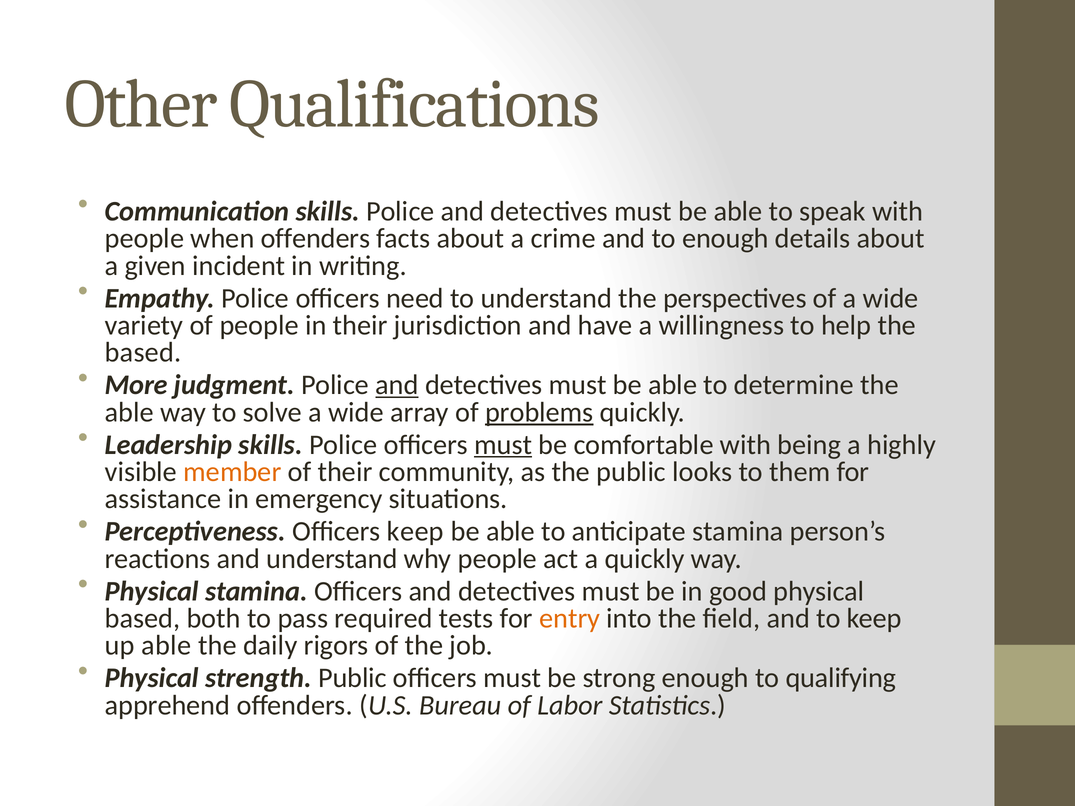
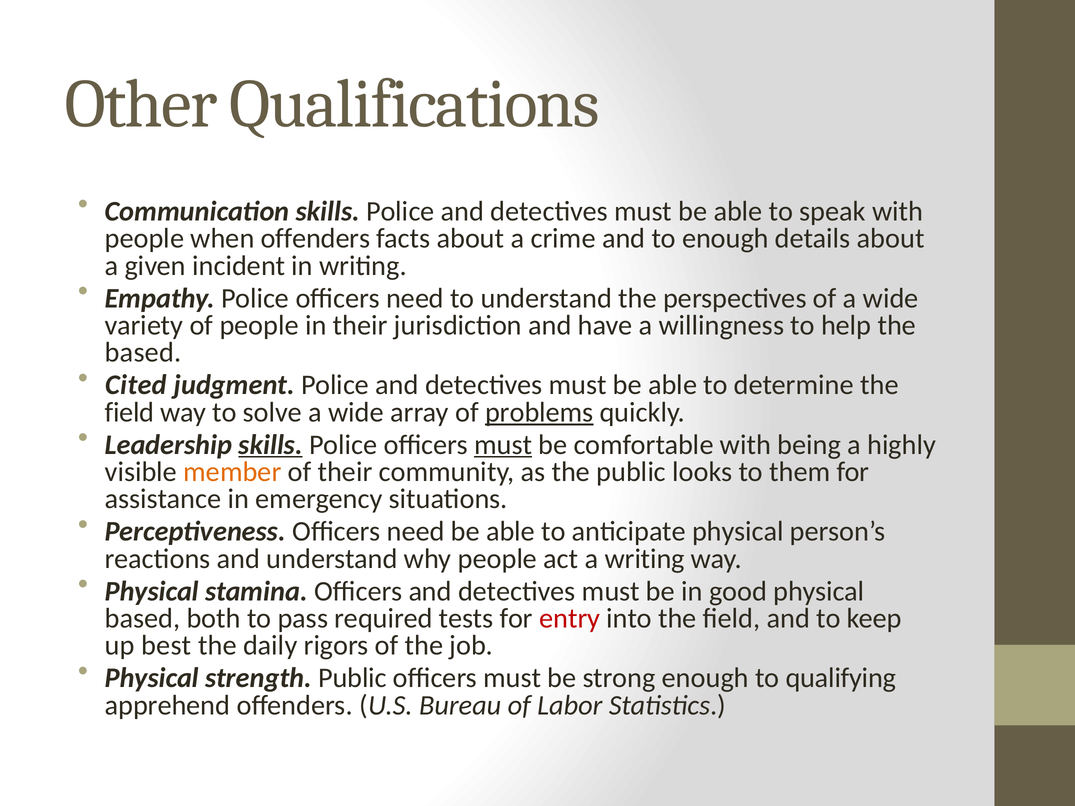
More: More -> Cited
and at (397, 385) underline: present -> none
able at (129, 412): able -> field
skills at (271, 445) underline: none -> present
Perceptiveness Officers keep: keep -> need
anticipate stamina: stamina -> physical
a quickly: quickly -> writing
entry colour: orange -> red
up able: able -> best
